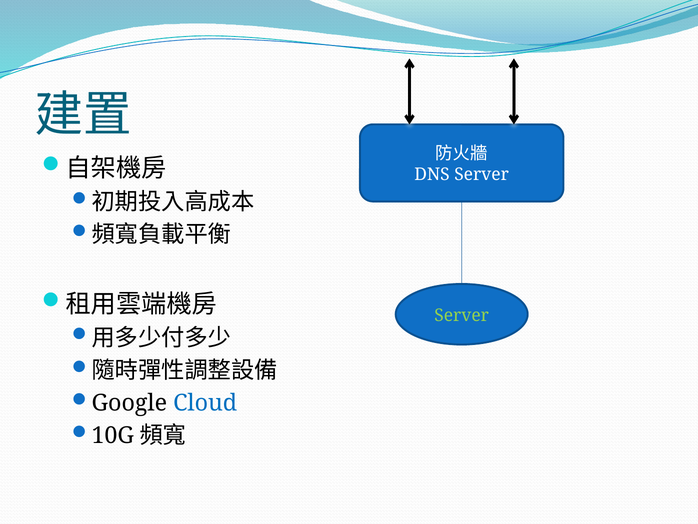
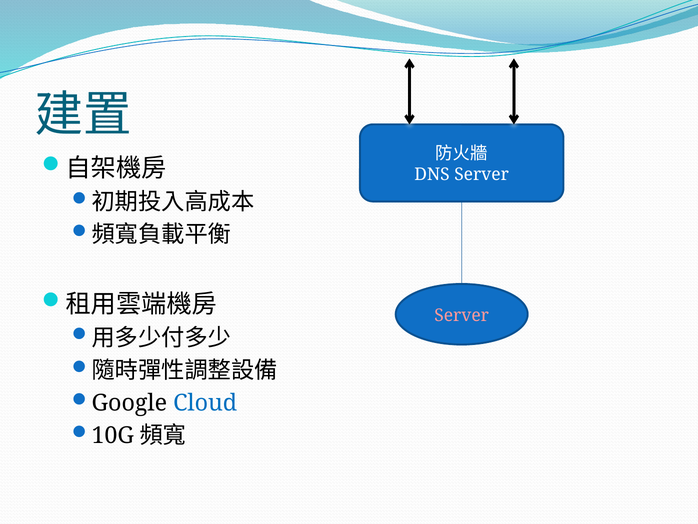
Server at (462, 315) colour: light green -> pink
